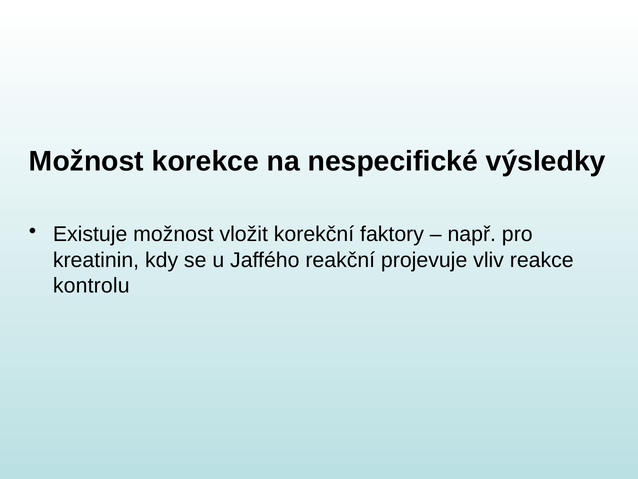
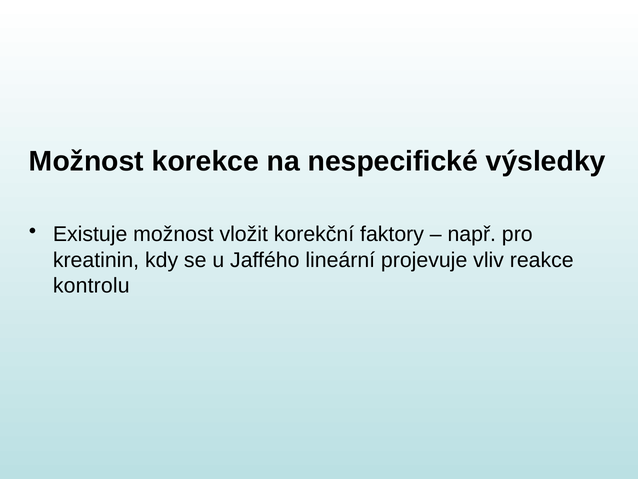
reakční: reakční -> lineární
